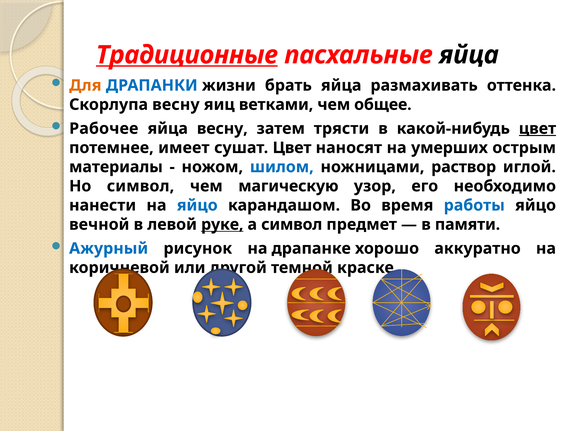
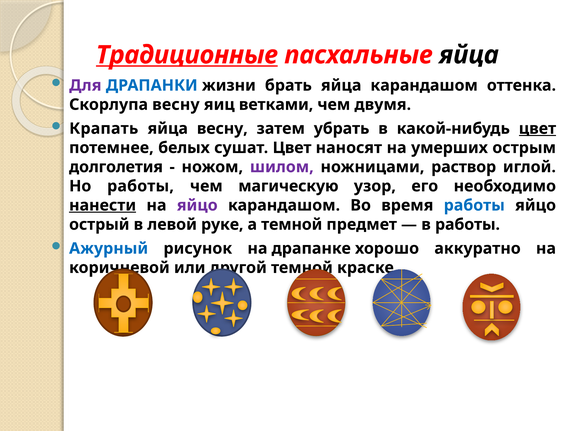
Для colour: orange -> purple
яйца размахивать: размахивать -> карандашом
общее: общее -> двумя
Рабочее: Рабочее -> Крапать
трясти: трясти -> убрать
имеет: имеет -> белых
материалы: материалы -> долголетия
шилом colour: blue -> purple
Но символ: символ -> работы
нанести underline: none -> present
яйцо at (197, 205) colour: blue -> purple
вечной: вечной -> острый
руке underline: present -> none
а символ: символ -> темной
в памяти: памяти -> работы
